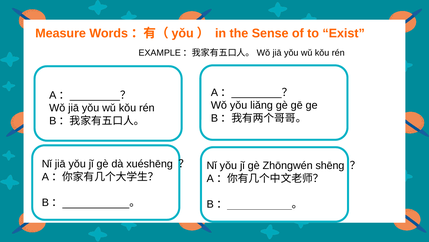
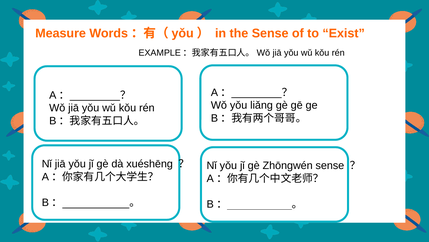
Zhōngwén shēng: shēng -> sense
